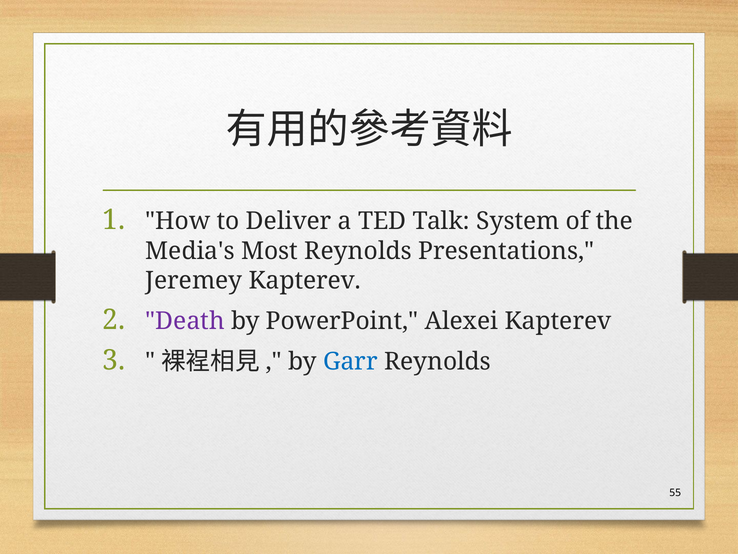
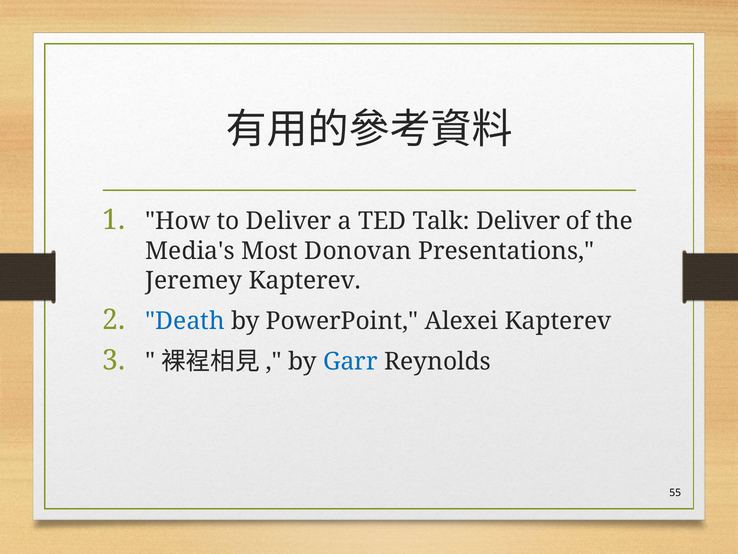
Talk System: System -> Deliver
Most Reynolds: Reynolds -> Donovan
Death colour: purple -> blue
